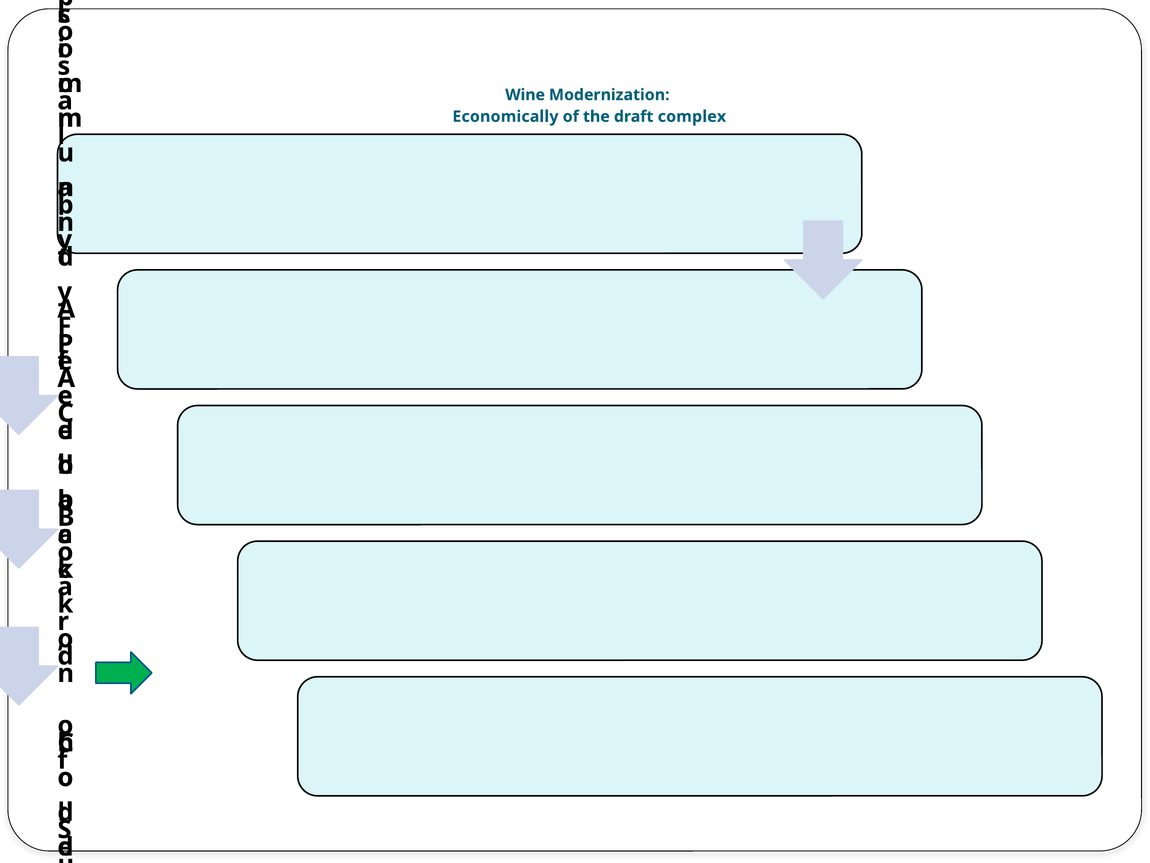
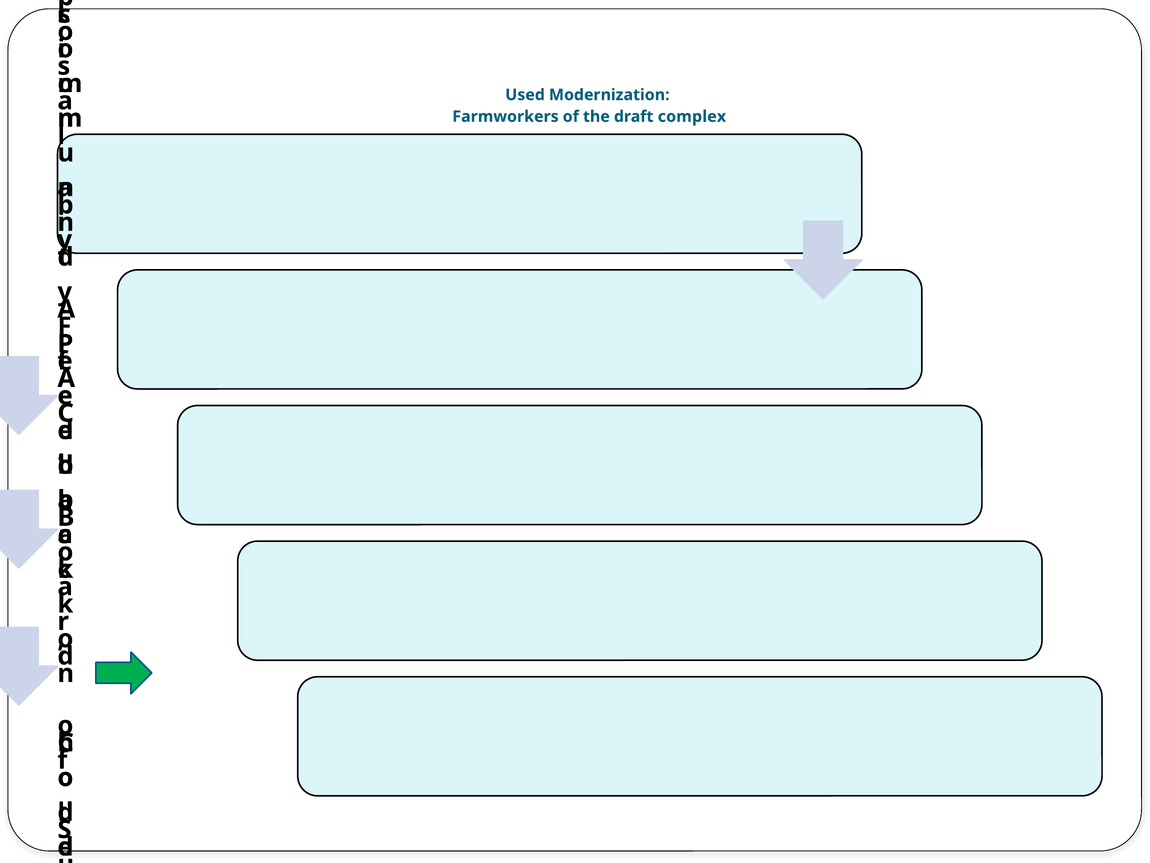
Wine: Wine -> Used
Economically: Economically -> Farmworkers
